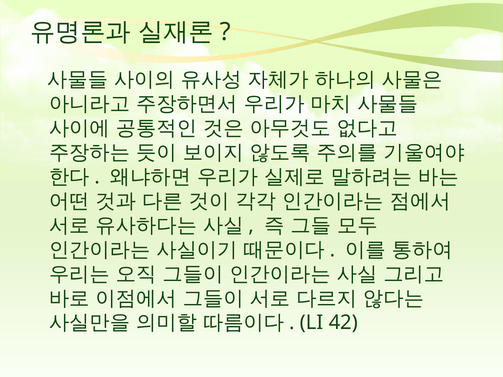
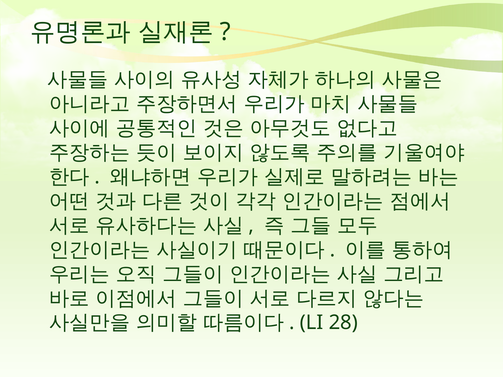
42: 42 -> 28
